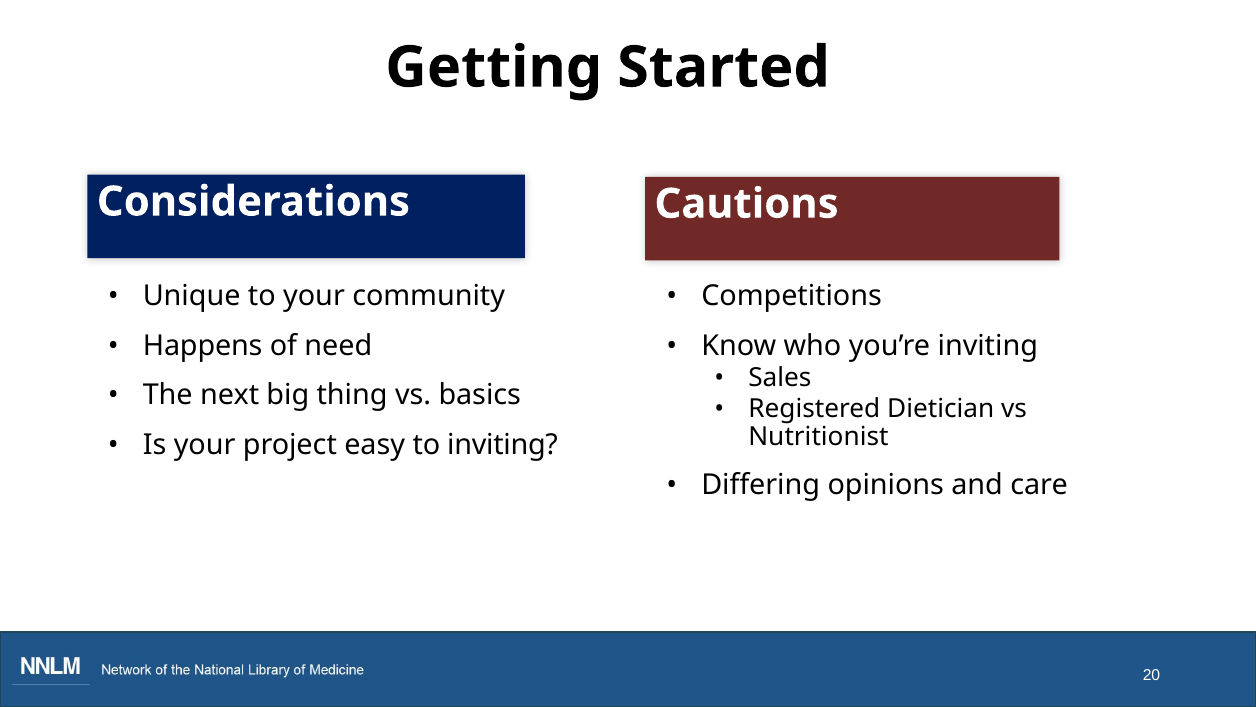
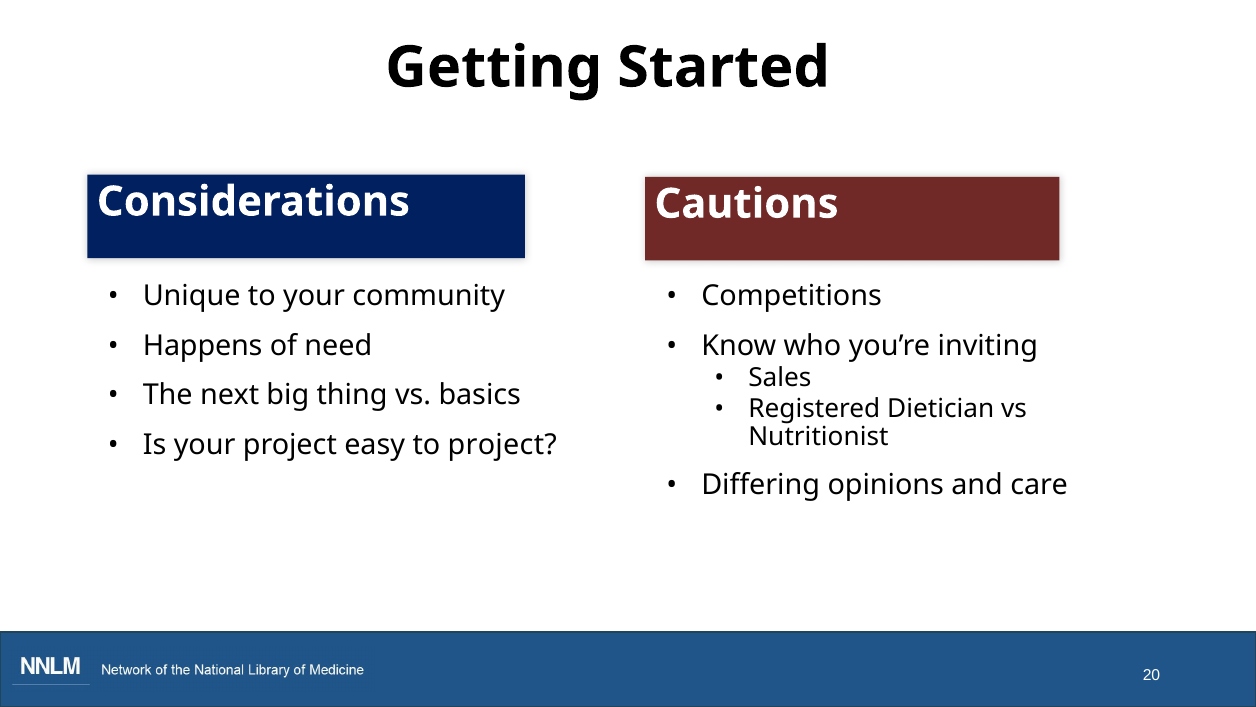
to inviting: inviting -> project
